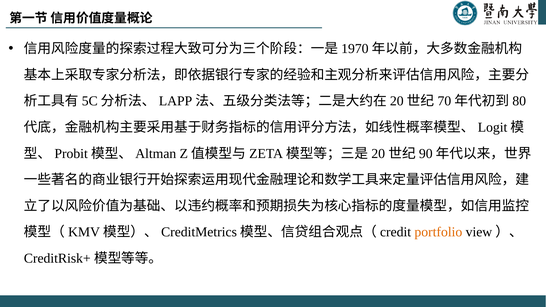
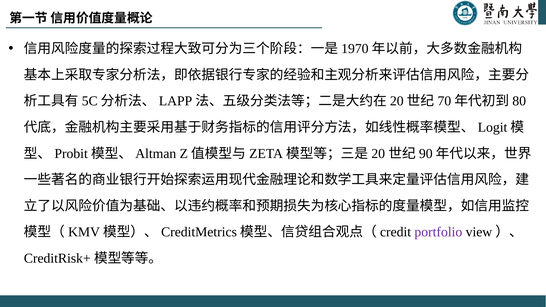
portfolio colour: orange -> purple
